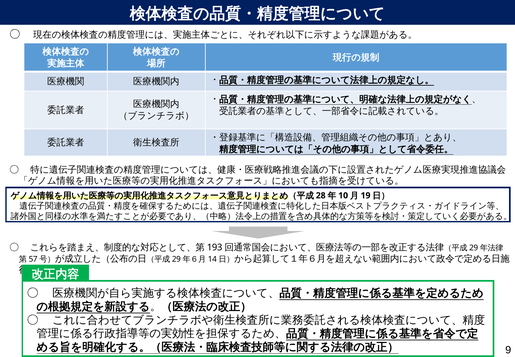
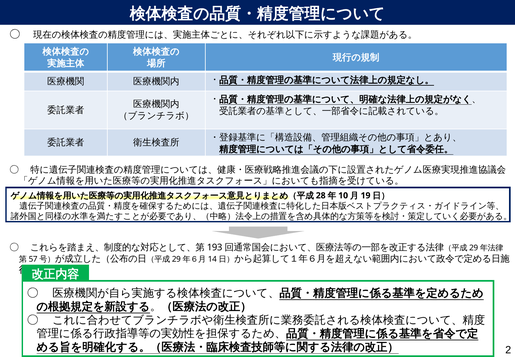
9: 9 -> 2
